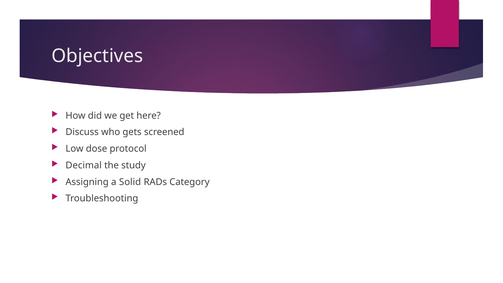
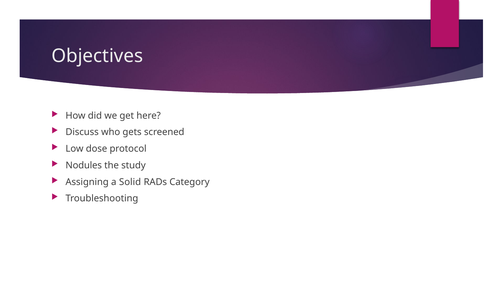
Decimal: Decimal -> Nodules
